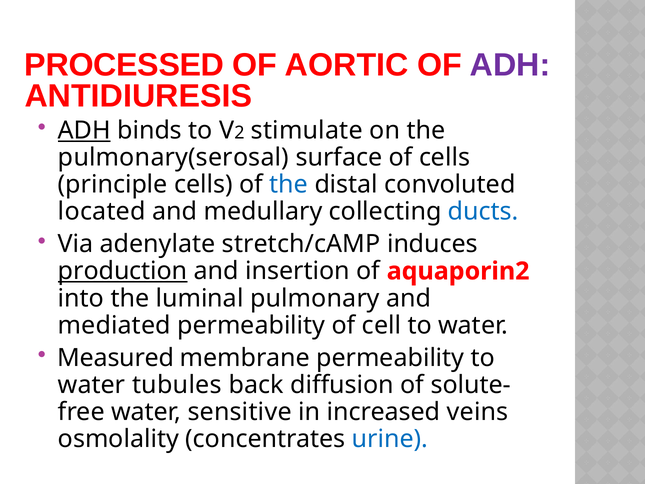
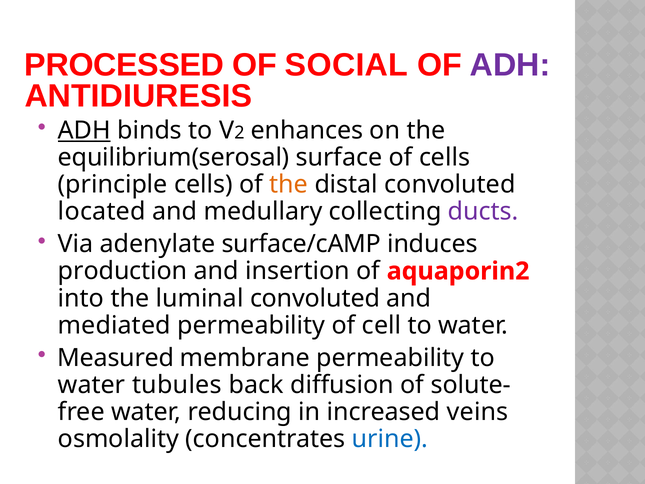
AORTIC: AORTIC -> SOCIAL
stimulate: stimulate -> enhances
pulmonary(serosal: pulmonary(serosal -> equilibrium(serosal
the at (289, 184) colour: blue -> orange
ducts colour: blue -> purple
stretch/cAMP: stretch/cAMP -> surface/cAMP
production underline: present -> none
luminal pulmonary: pulmonary -> convoluted
sensitive: sensitive -> reducing
